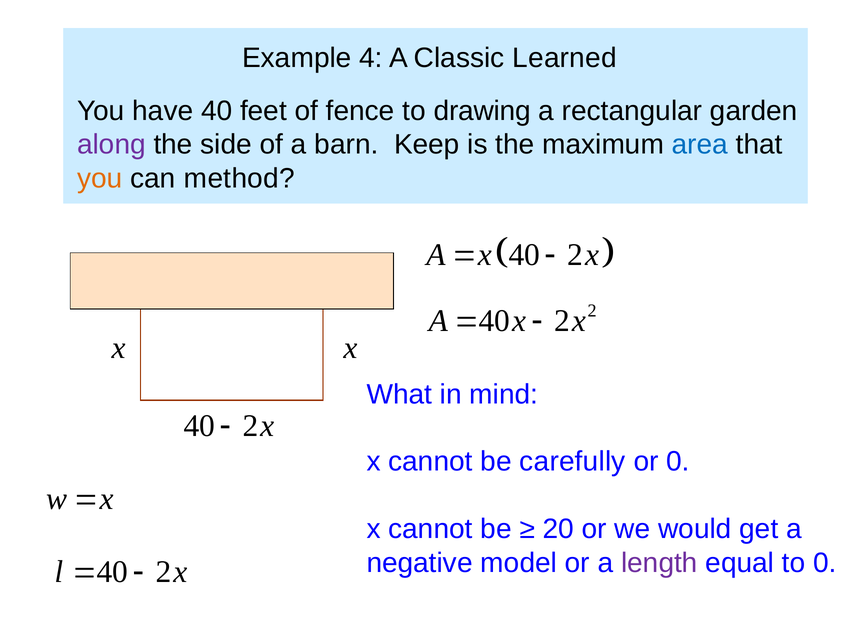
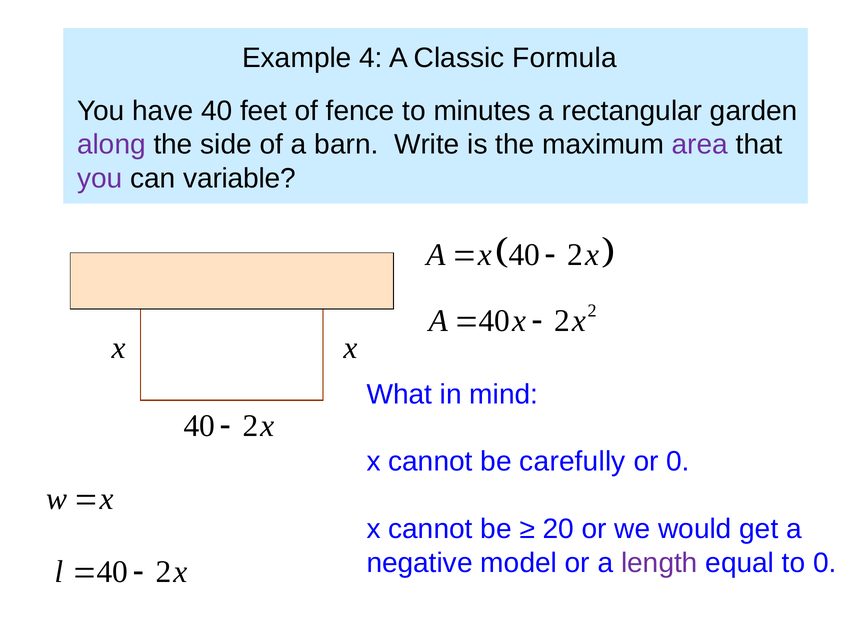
Learned: Learned -> Formula
drawing: drawing -> minutes
Keep: Keep -> Write
area colour: blue -> purple
you at (100, 178) colour: orange -> purple
method: method -> variable
